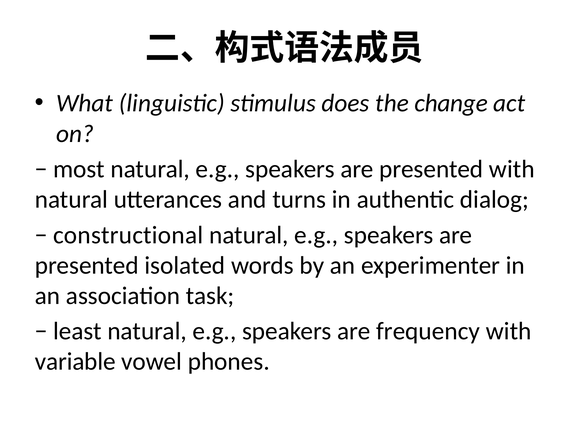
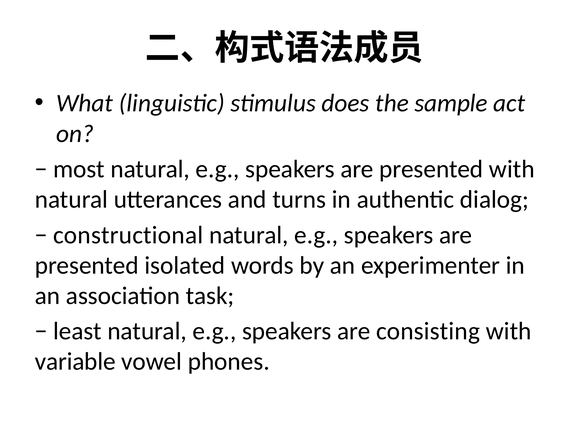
change: change -> sample
frequency: frequency -> consisting
